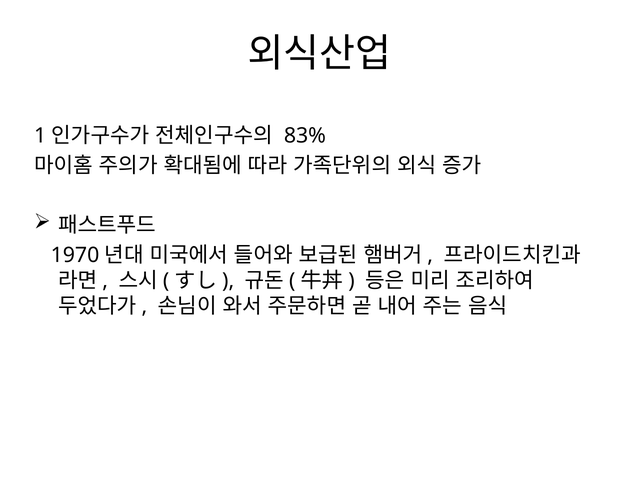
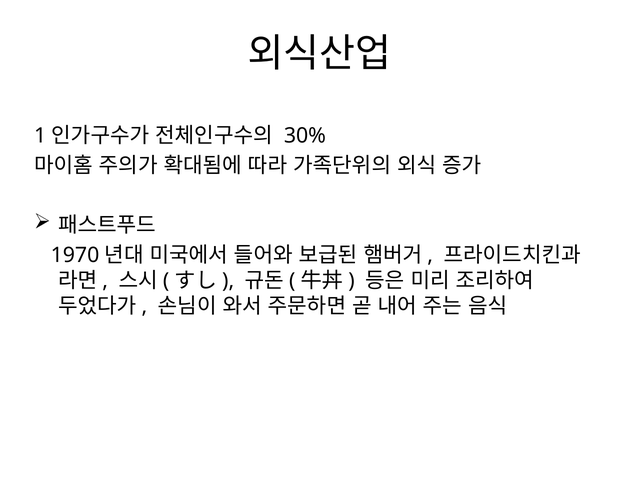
83%: 83% -> 30%
